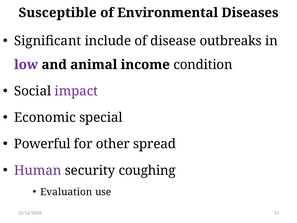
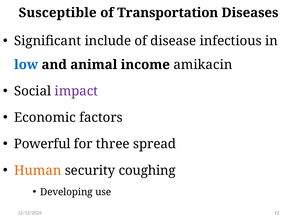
Environmental: Environmental -> Transportation
outbreaks: outbreaks -> infectious
low colour: purple -> blue
condition: condition -> amikacin
special: special -> factors
other: other -> three
Human colour: purple -> orange
Evaluation: Evaluation -> Developing
